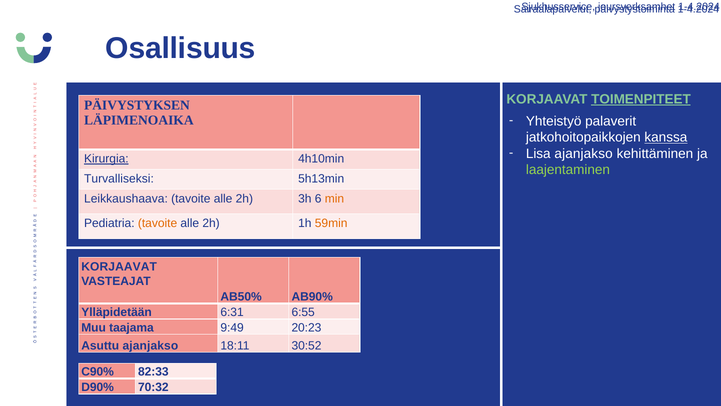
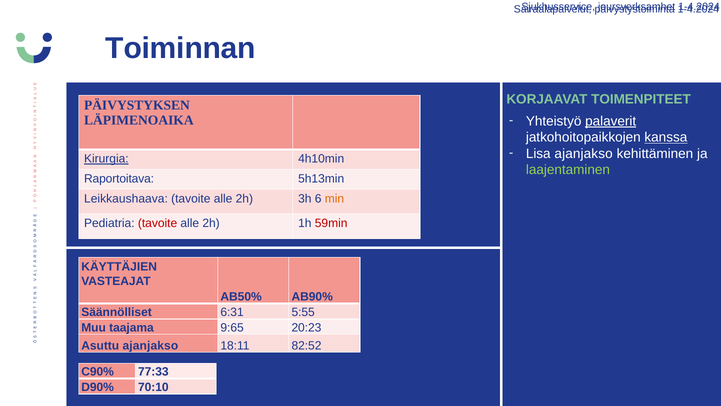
Osallisuus: Osallisuus -> Toiminnan
TOIMENPITEET underline: present -> none
palaverit underline: none -> present
Turvalliseksi: Turvalliseksi -> Raportoitava
tavoite at (158, 223) colour: orange -> red
59min colour: orange -> red
KORJAAVAT at (119, 267): KORJAAVAT -> KÄYTTÄJIEN
Ylläpidetään: Ylläpidetään -> Säännölliset
6:55: 6:55 -> 5:55
9:49: 9:49 -> 9:65
30:52: 30:52 -> 82:52
82:33: 82:33 -> 77:33
70:32: 70:32 -> 70:10
